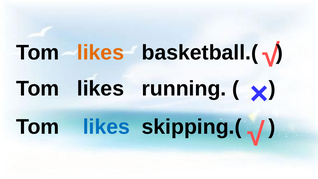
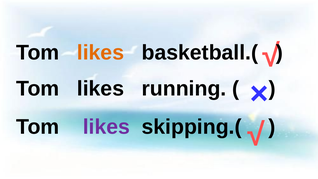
likes at (106, 127) colour: blue -> purple
